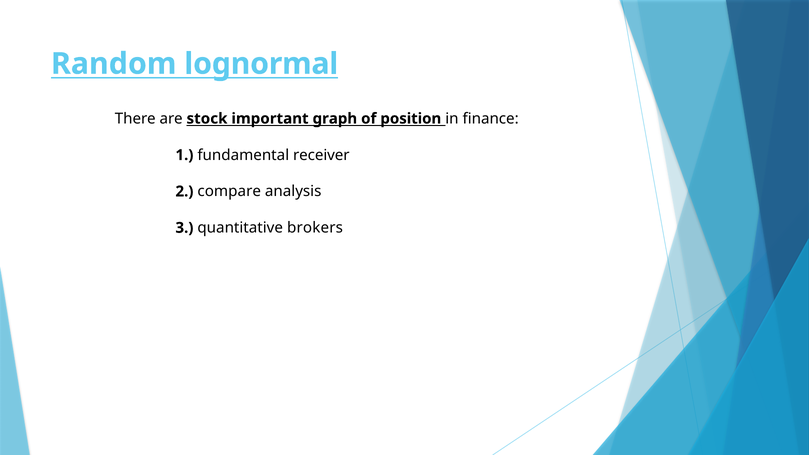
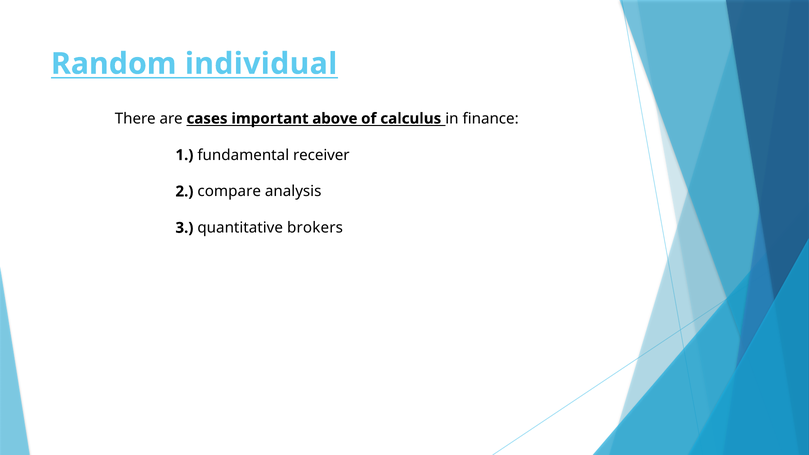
lognormal: lognormal -> individual
stock: stock -> cases
graph: graph -> above
position: position -> calculus
